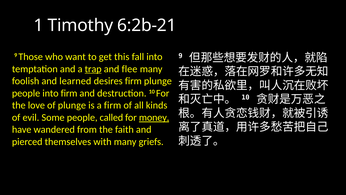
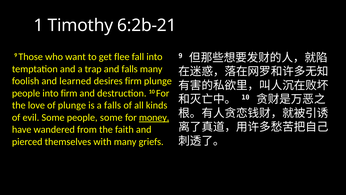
this: this -> flee
trap underline: present -> none
and flee: flee -> falls
a firm: firm -> falls
people called: called -> some
